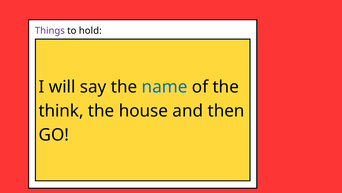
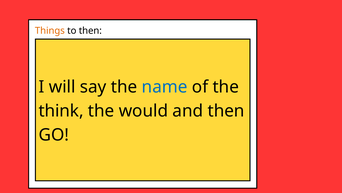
Things colour: purple -> orange
to hold: hold -> then
house: house -> would
